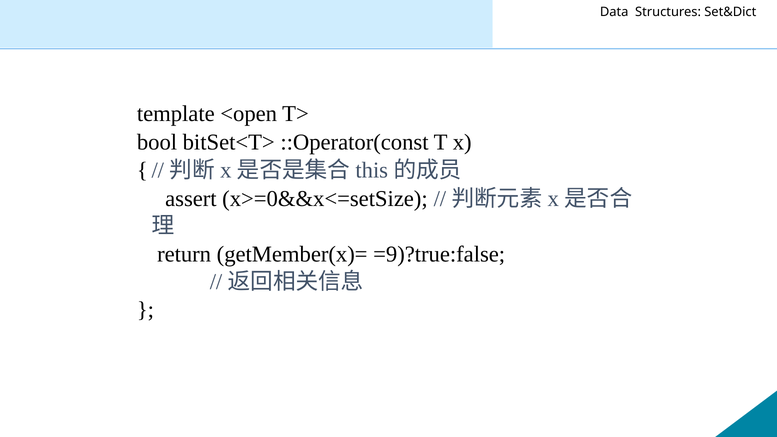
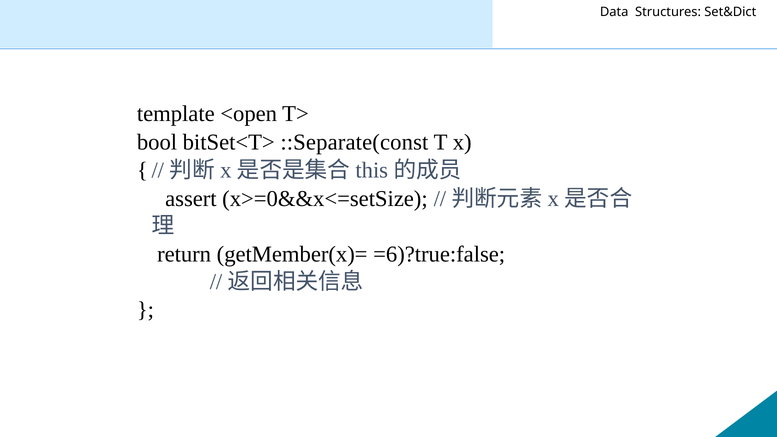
::Operator(const: ::Operator(const -> ::Separate(const
=9)?true:false: =9)?true:false -> =6)?true:false
